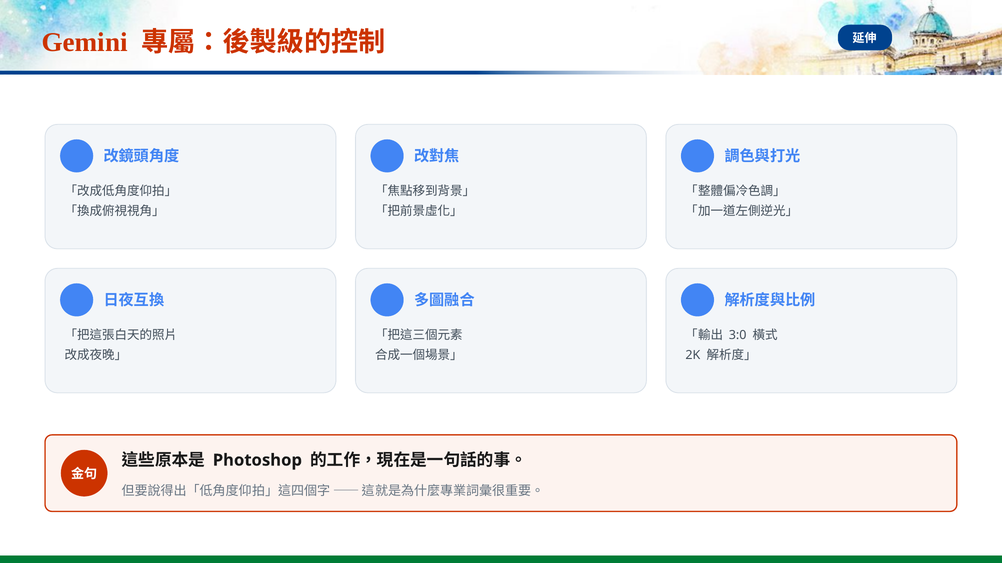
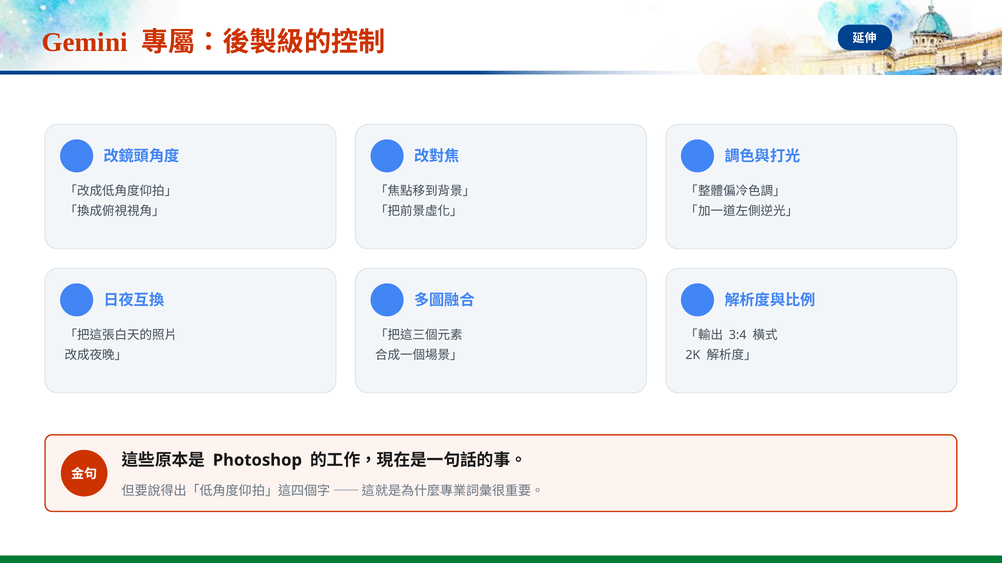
3:0: 3:0 -> 3:4
